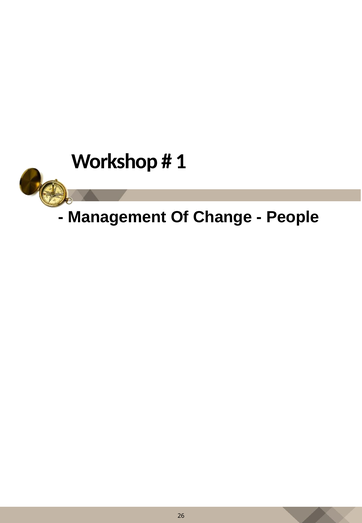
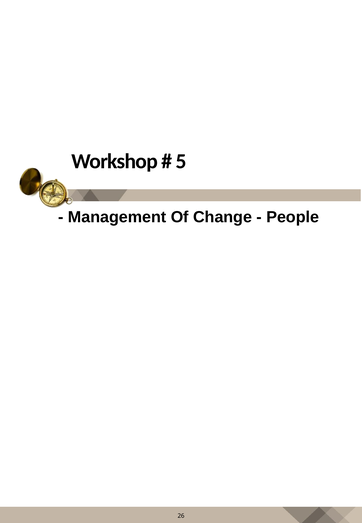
1: 1 -> 5
